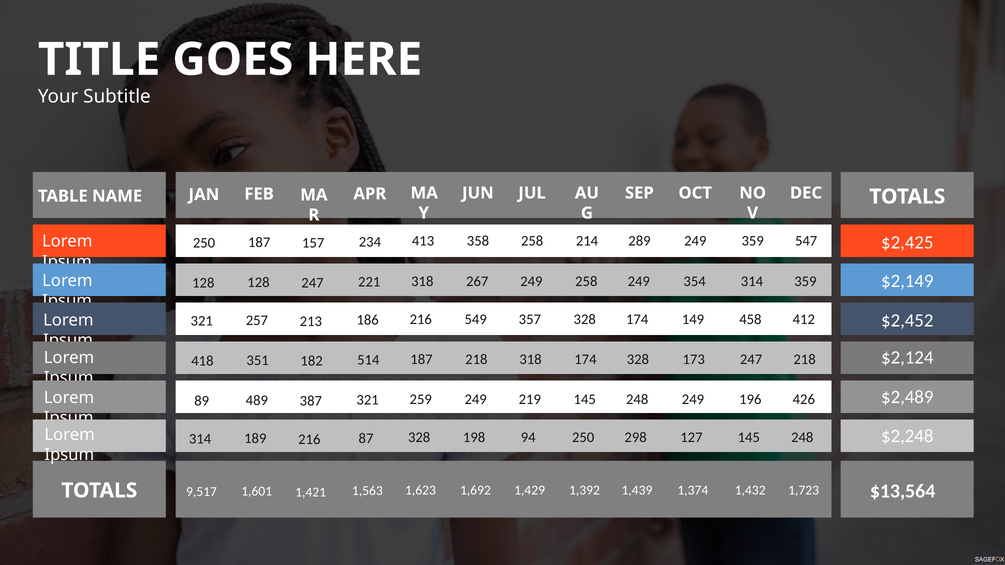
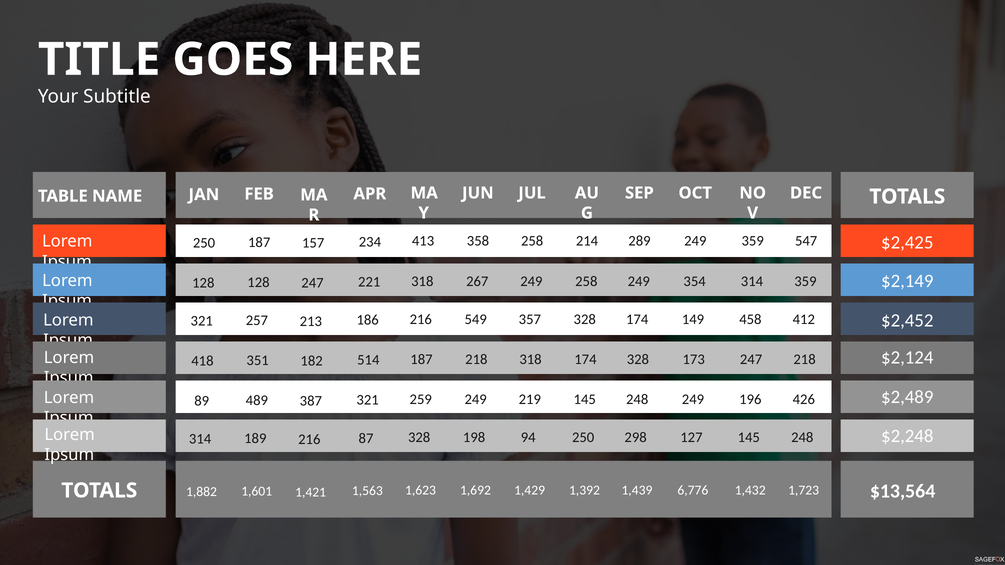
1,374: 1,374 -> 6,776
9,517: 9,517 -> 1,882
